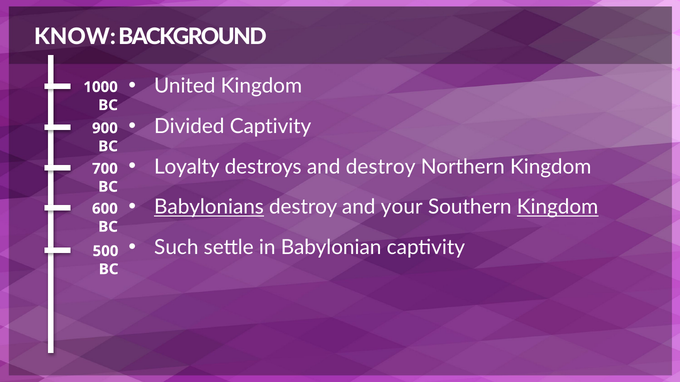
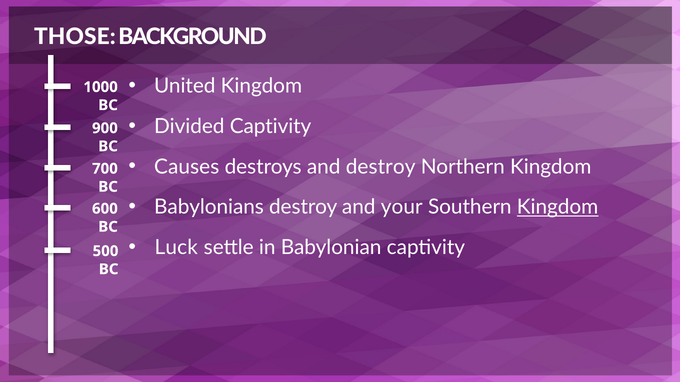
KNOW: KNOW -> THOSE
Loyalty: Loyalty -> Causes
Babylonians underline: present -> none
Such: Such -> Luck
